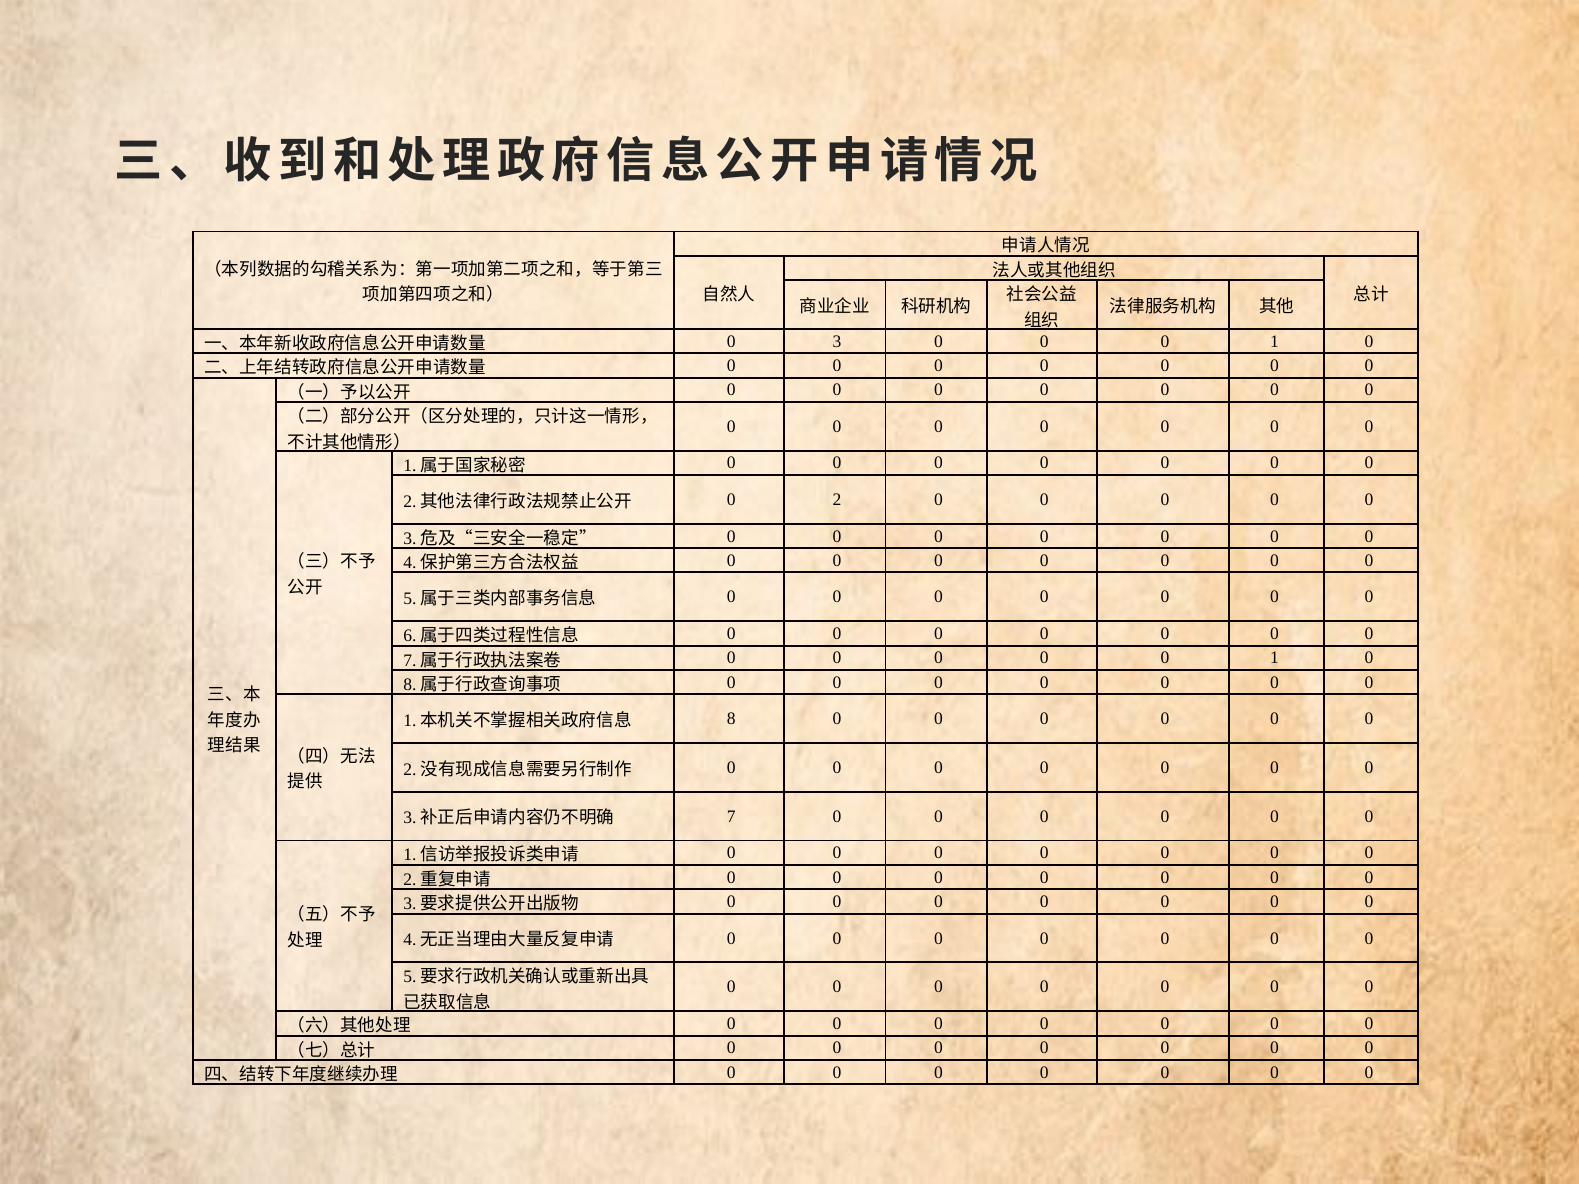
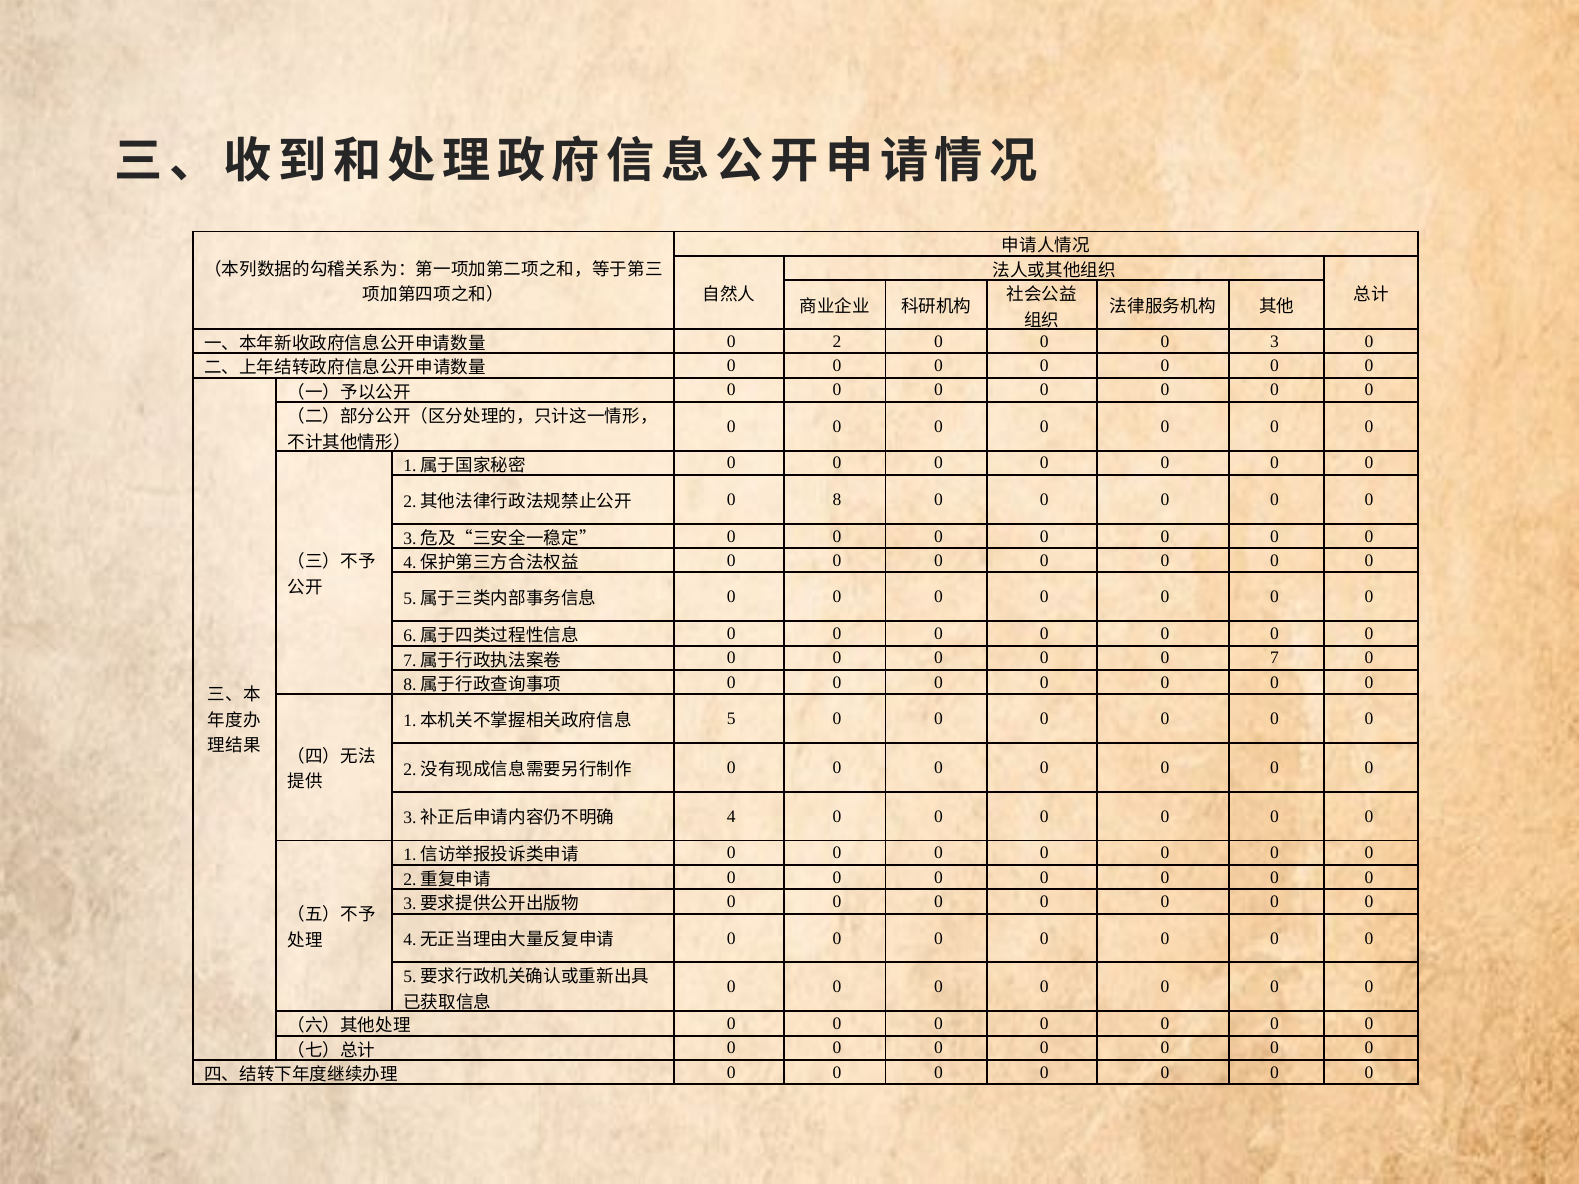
3: 3 -> 2
1 at (1274, 341): 1 -> 3
2: 2 -> 8
1 at (1274, 658): 1 -> 7
8: 8 -> 5
7: 7 -> 4
